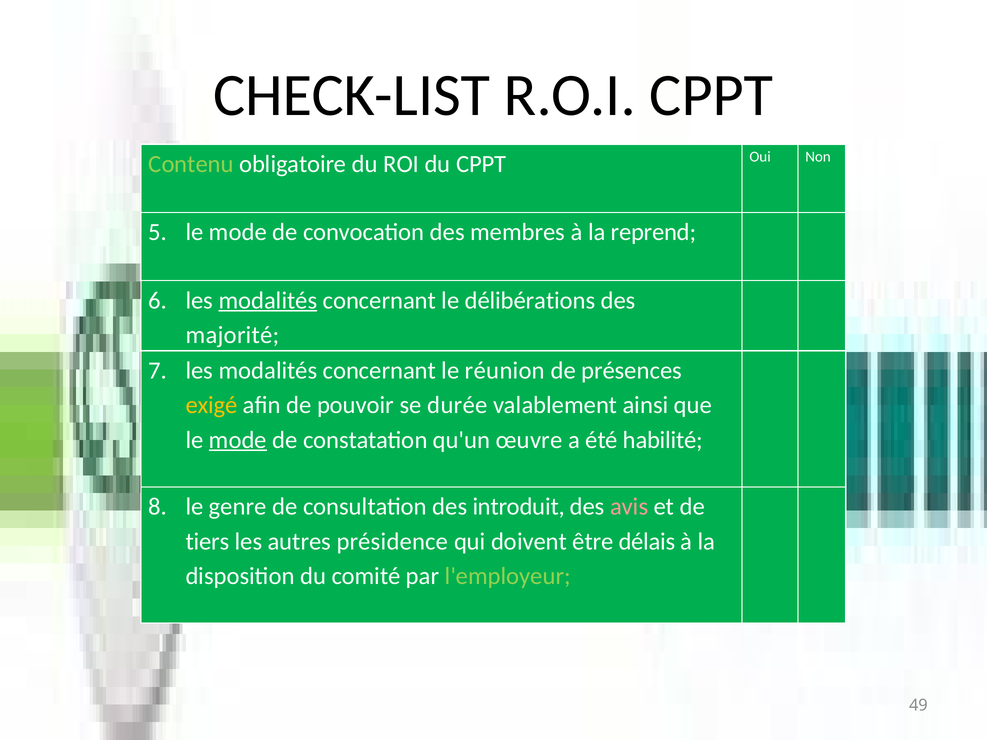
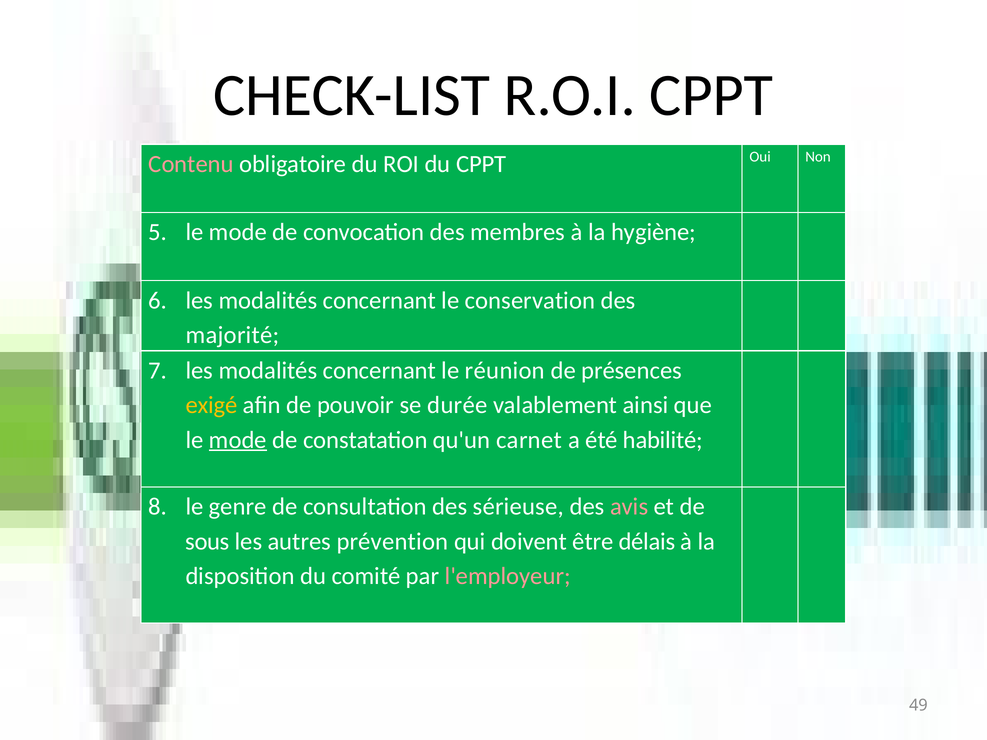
Contenu colour: light green -> pink
reprend: reprend -> hygiène
modalités at (268, 300) underline: present -> none
délibérations: délibérations -> conservation
œuvre: œuvre -> carnet
introduit: introduit -> sérieuse
tiers: tiers -> sous
présidence: présidence -> prévention
l'employeur colour: light green -> pink
